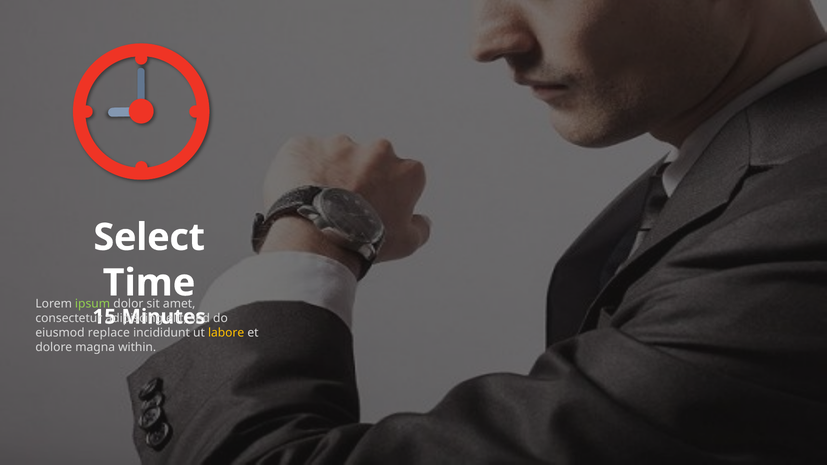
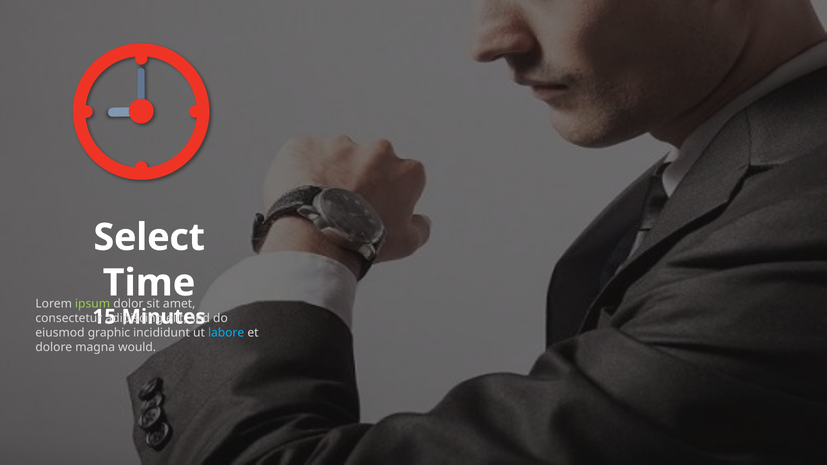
replace: replace -> graphic
labore colour: yellow -> light blue
within: within -> would
